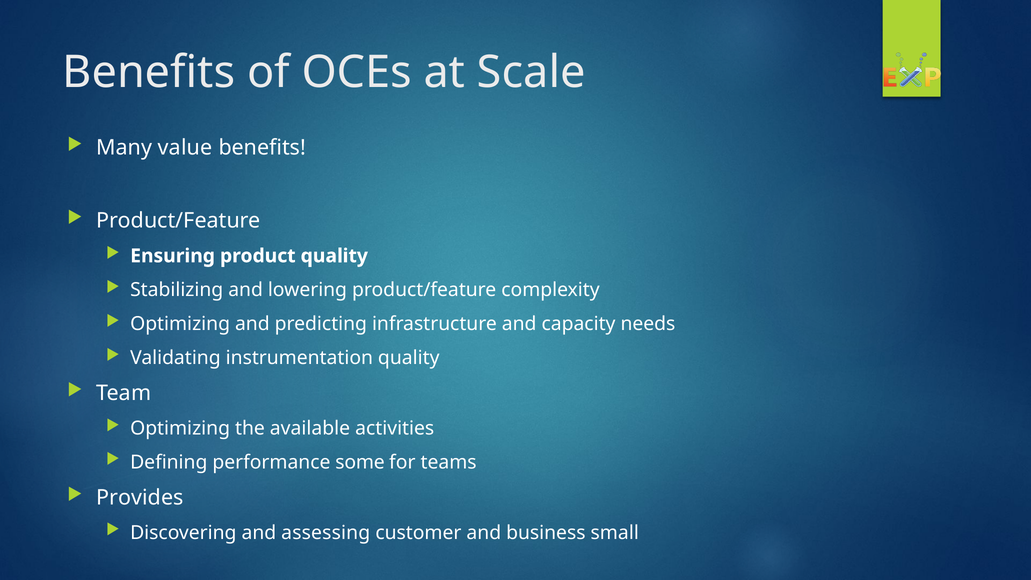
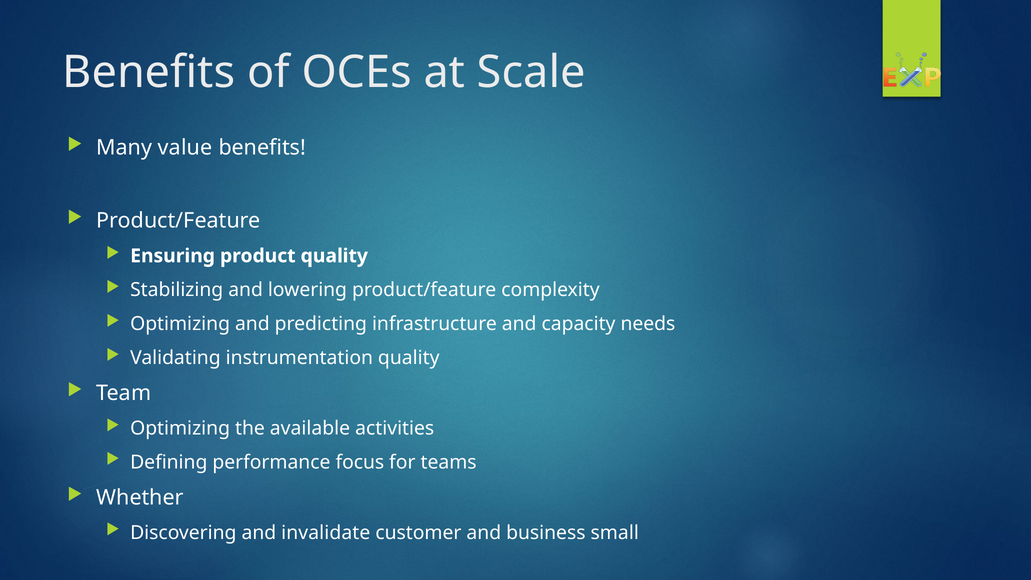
some: some -> focus
Provides: Provides -> Whether
assessing: assessing -> invalidate
